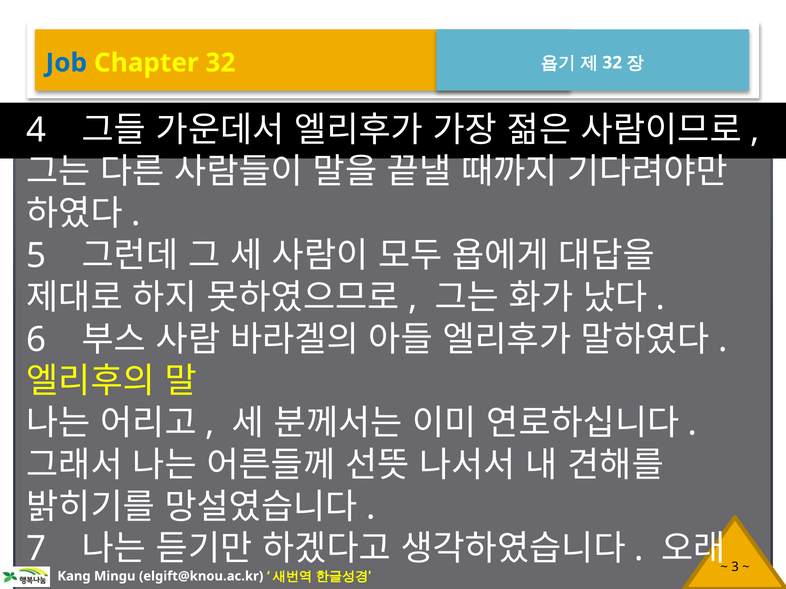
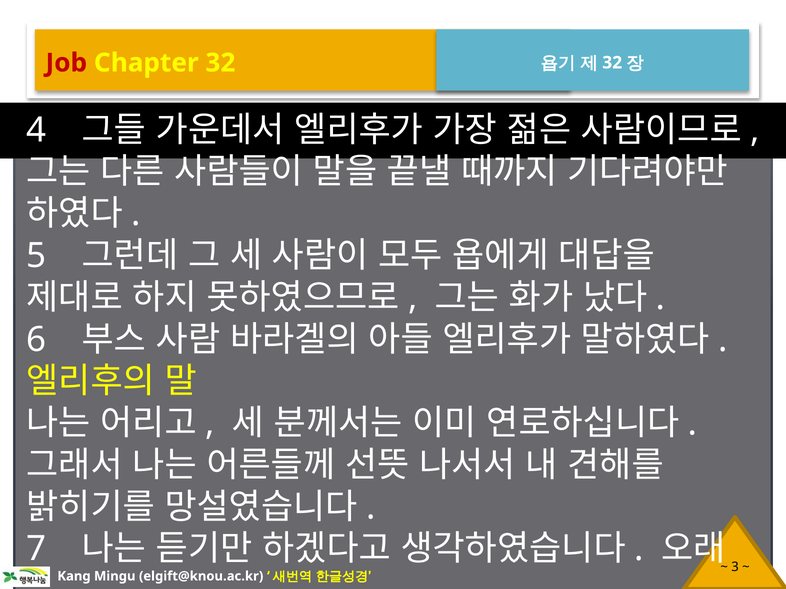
Job colour: blue -> red
